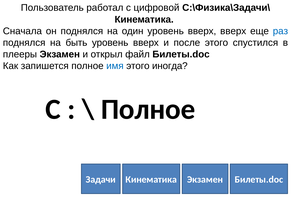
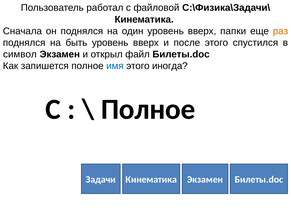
цифровой: цифровой -> файловой
вверх вверх: вверх -> папки
раз colour: blue -> orange
плееры: плееры -> символ
